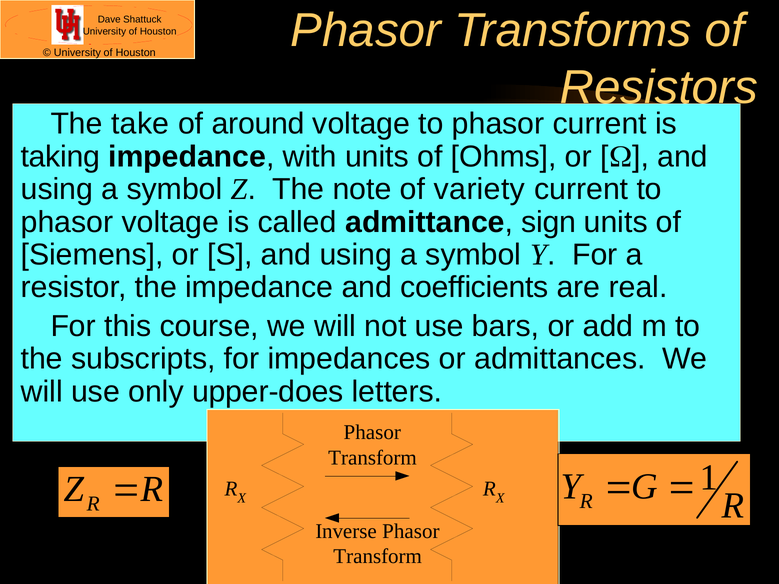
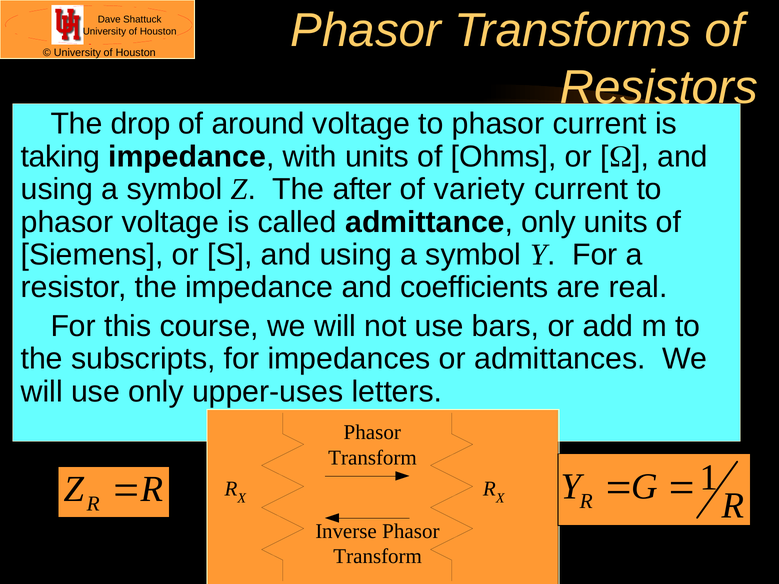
take: take -> drop
note: note -> after
admittance sign: sign -> only
upper-does: upper-does -> upper-uses
